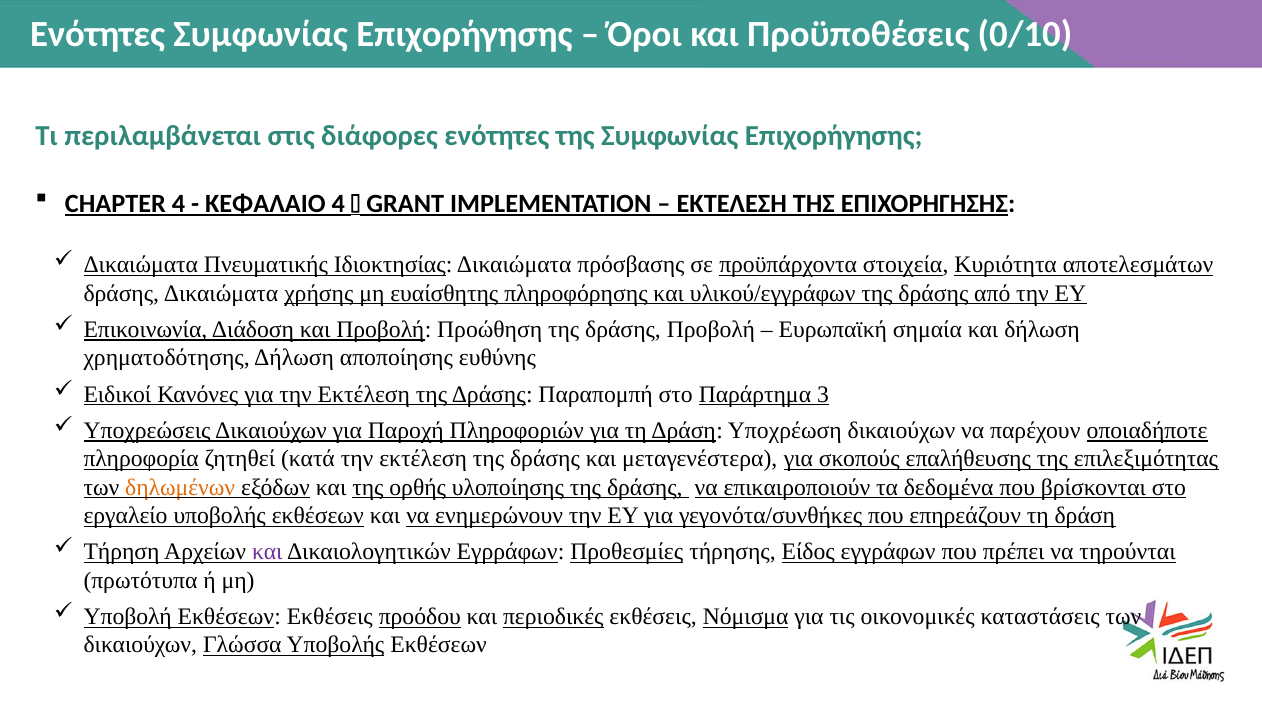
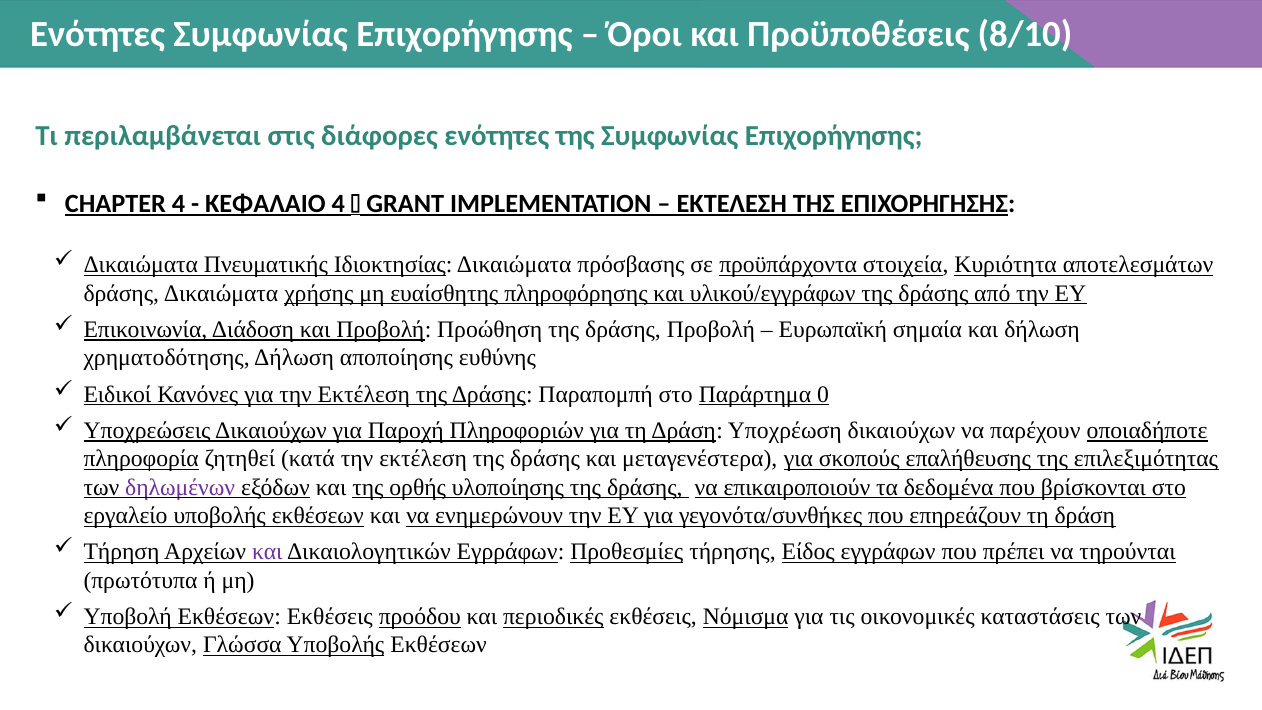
0/10: 0/10 -> 8/10
3: 3 -> 0
δηλωμένων colour: orange -> purple
